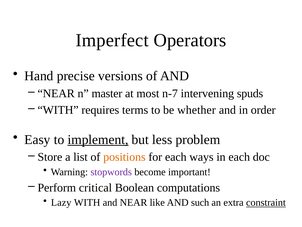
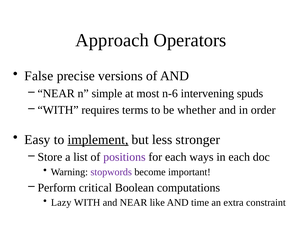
Imperfect: Imperfect -> Approach
Hand: Hand -> False
master: master -> simple
n-7: n-7 -> n-6
problem: problem -> stronger
positions colour: orange -> purple
such: such -> time
constraint underline: present -> none
